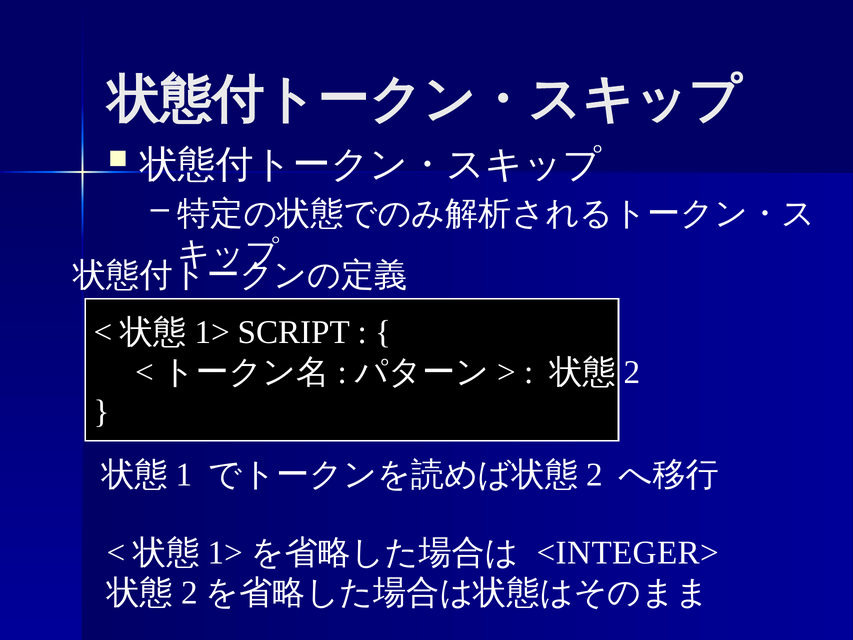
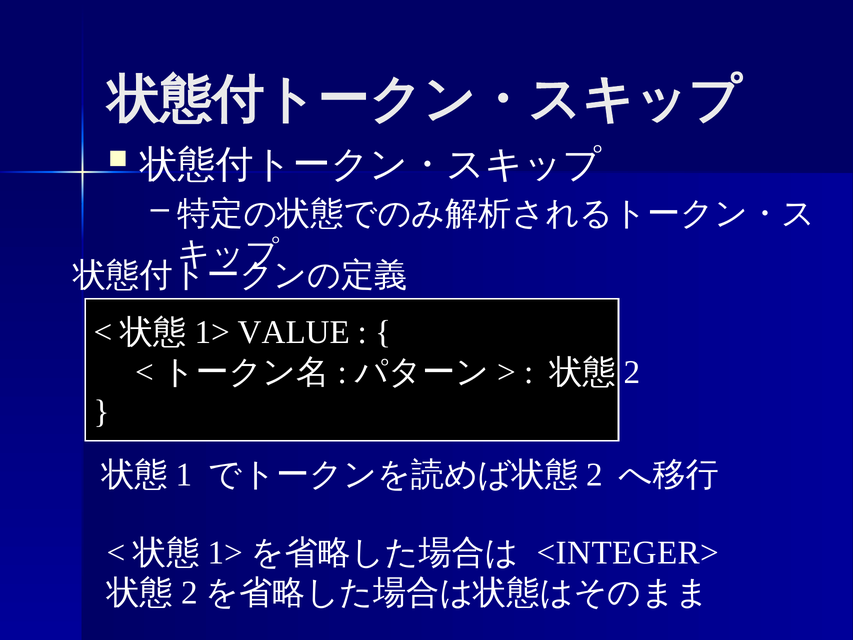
SCRIPT: SCRIPT -> VALUE
